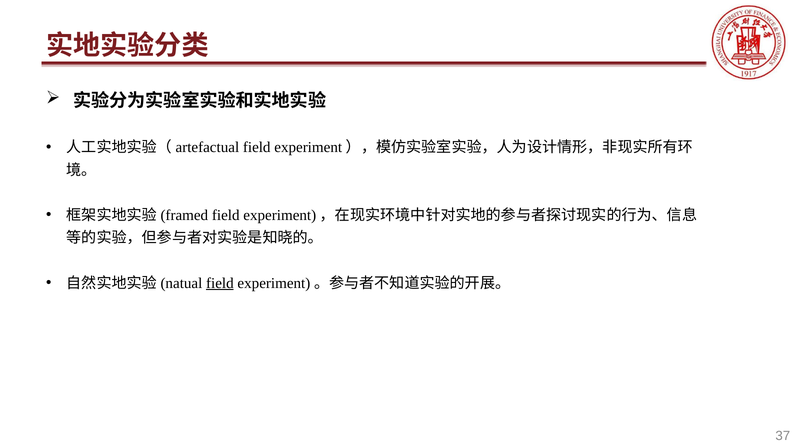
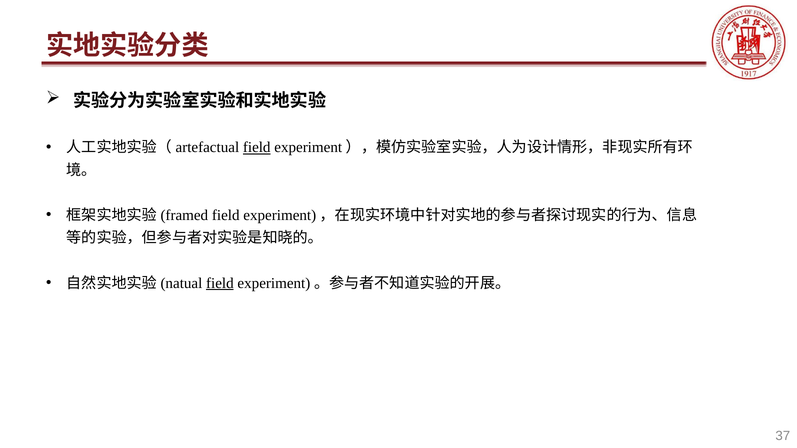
field at (257, 148) underline: none -> present
